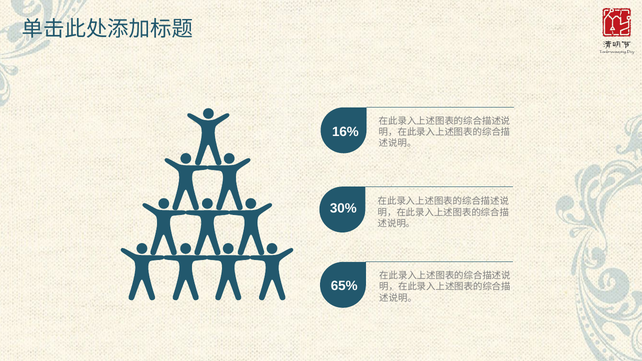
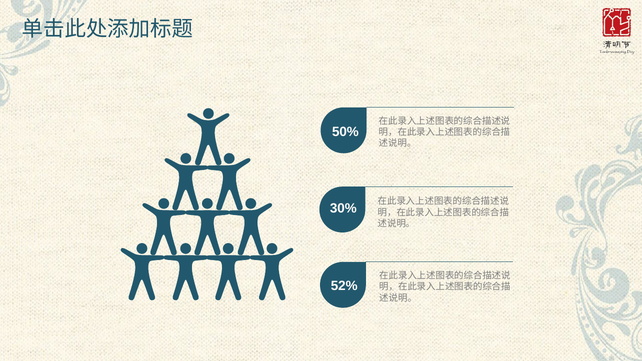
16%: 16% -> 50%
65%: 65% -> 52%
